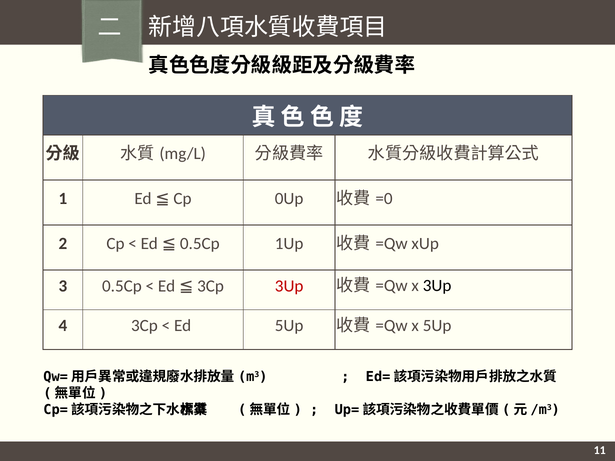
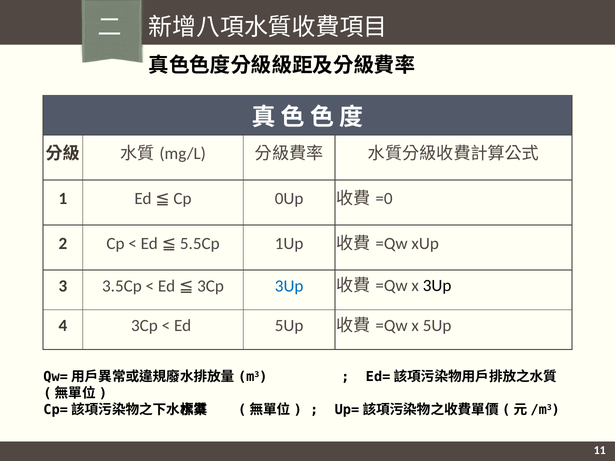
Ed 0.5Cp: 0.5Cp -> 5.5Cp
3Up at (289, 286) colour: red -> blue
3 0.5Cp: 0.5Cp -> 3.5Cp
